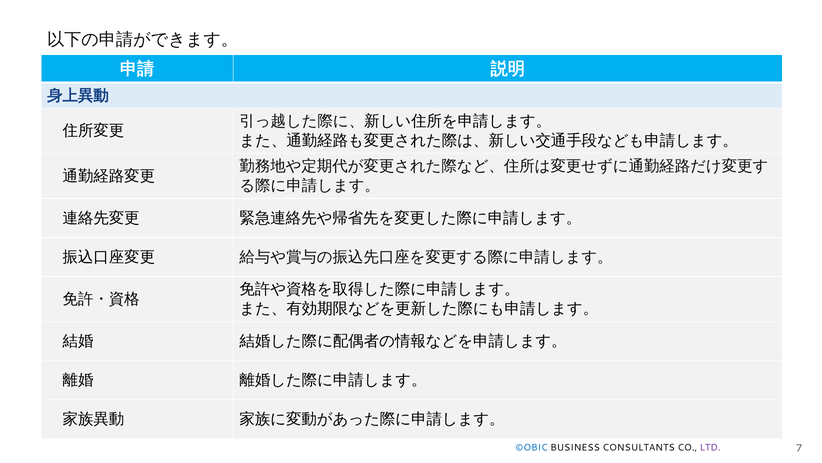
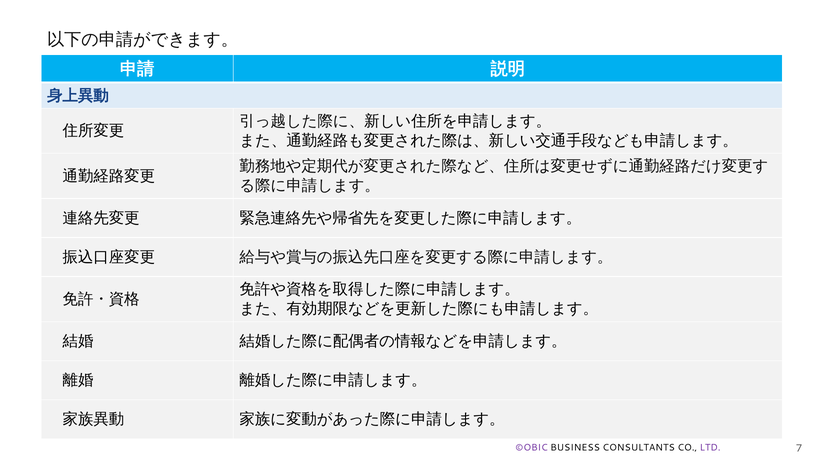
©OBIC colour: blue -> purple
